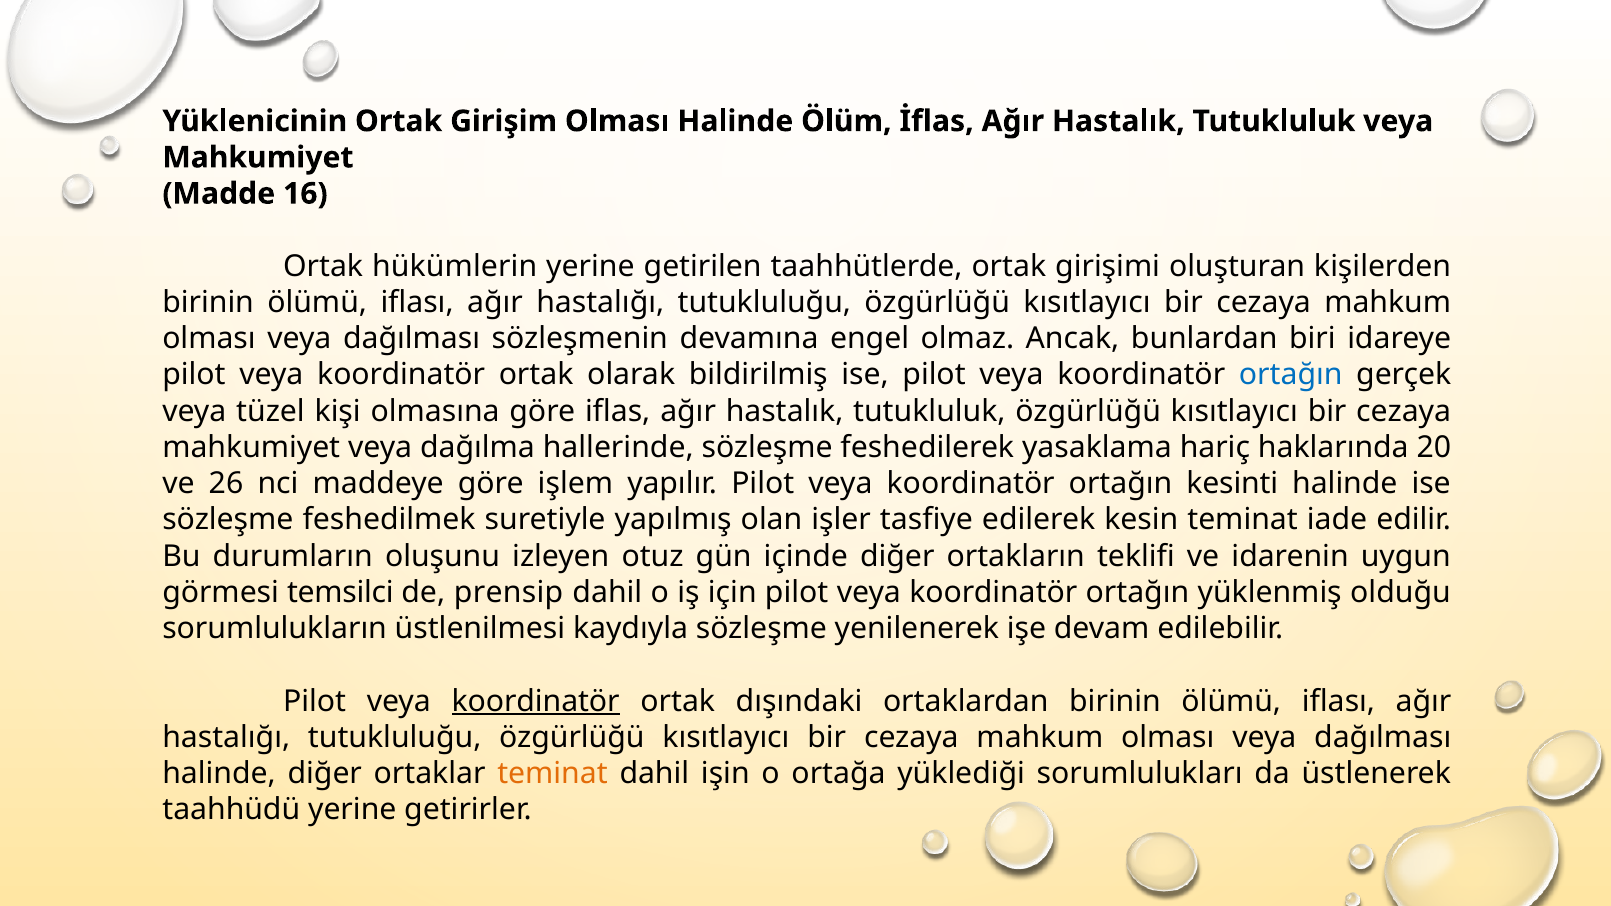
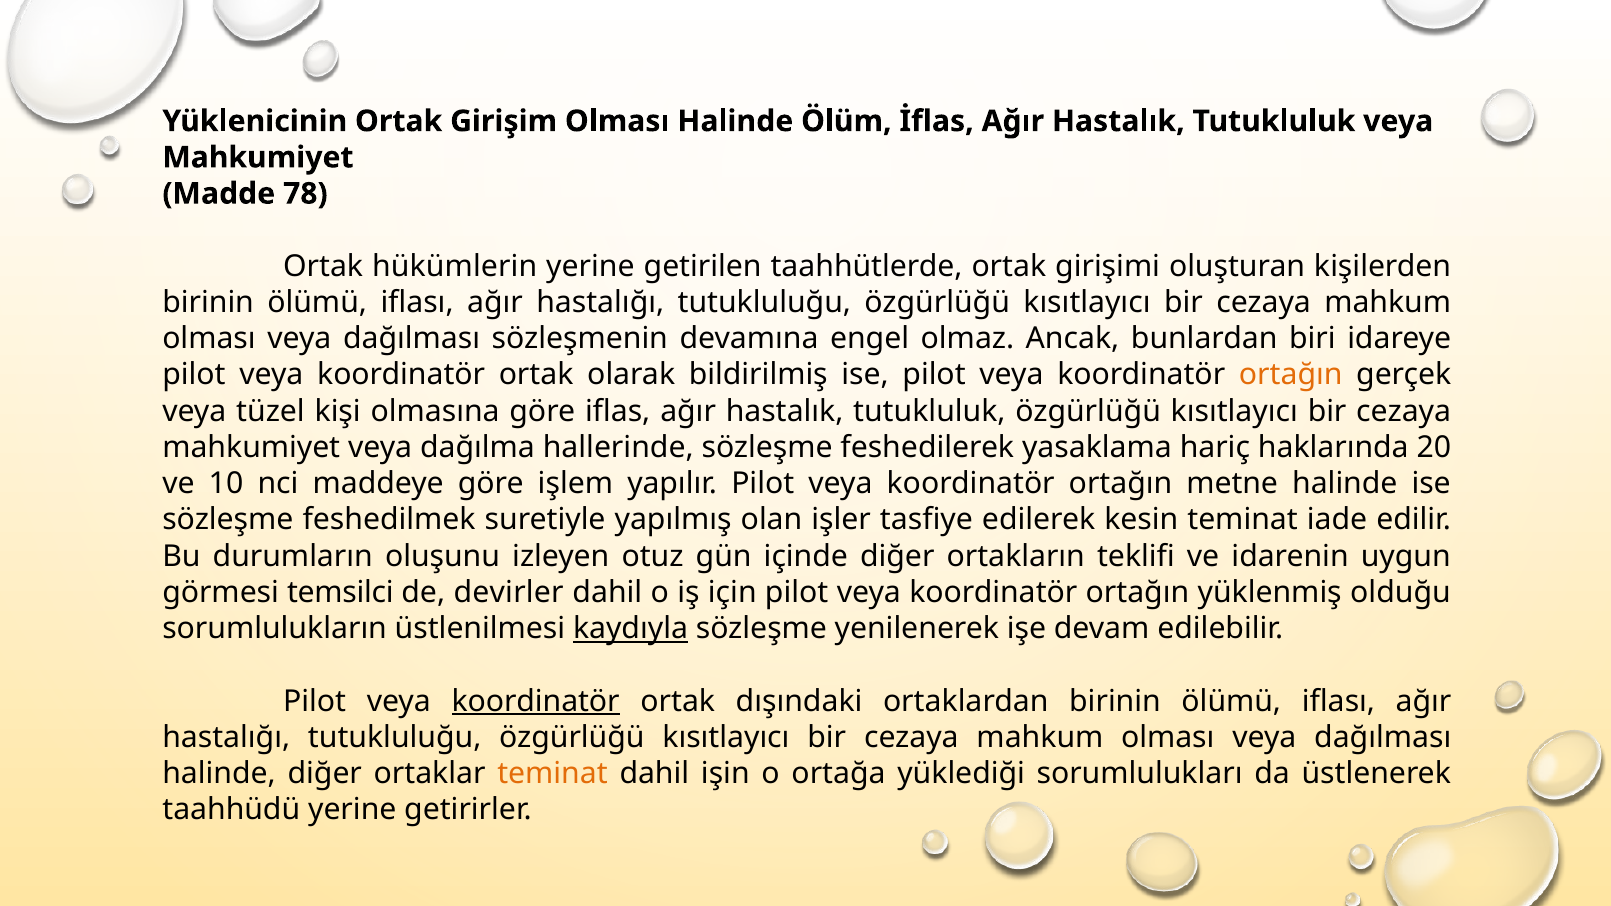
16: 16 -> 78
ortağın at (1291, 375) colour: blue -> orange
26: 26 -> 10
kesinti: kesinti -> metne
prensip: prensip -> devirler
kaydıyla underline: none -> present
